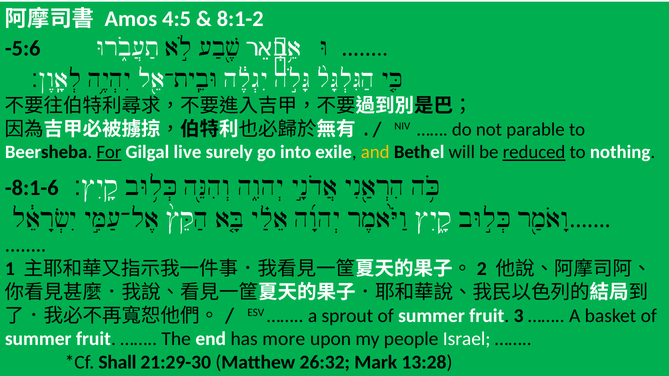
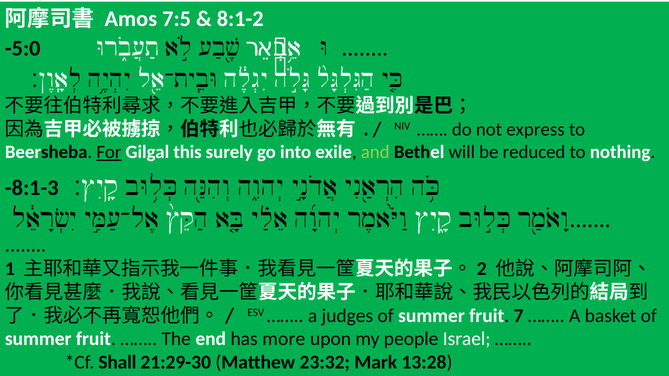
4:5: 4:5 -> 7:5
-5:6: -5:6 -> -5:0
parable: parable -> express
live: live -> this
and colour: yellow -> light green
reduced underline: present -> none
-8:1-6: -8:1-6 -> -8:1-3
sprout: sprout -> judges
3: 3 -> 7
26:32: 26:32 -> 23:32
